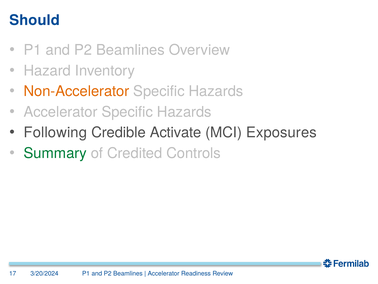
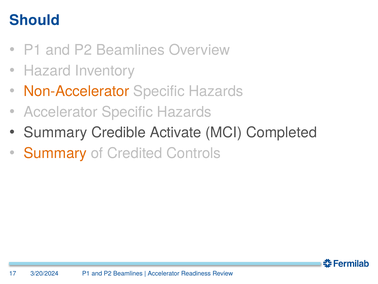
Following at (55, 132): Following -> Summary
Exposures: Exposures -> Completed
Summary at (55, 153) colour: green -> orange
